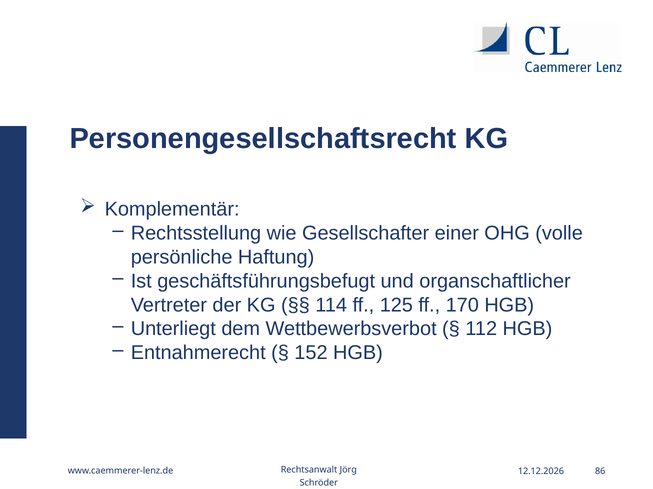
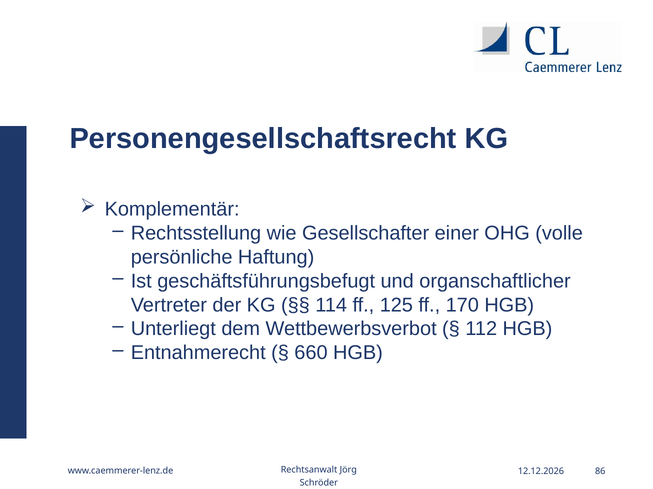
152: 152 -> 660
